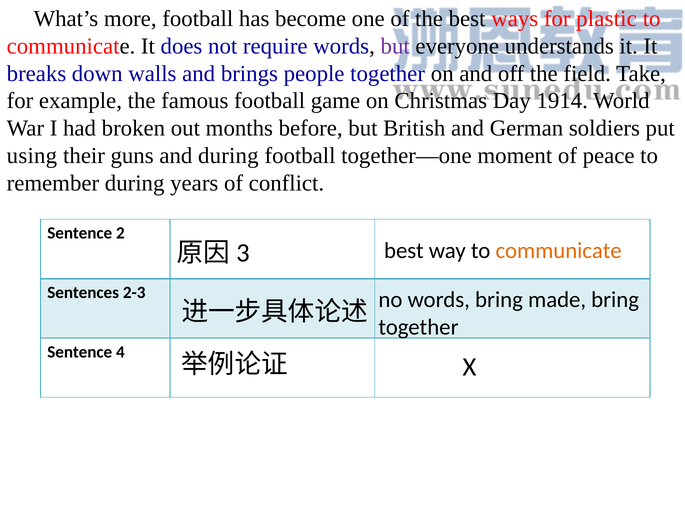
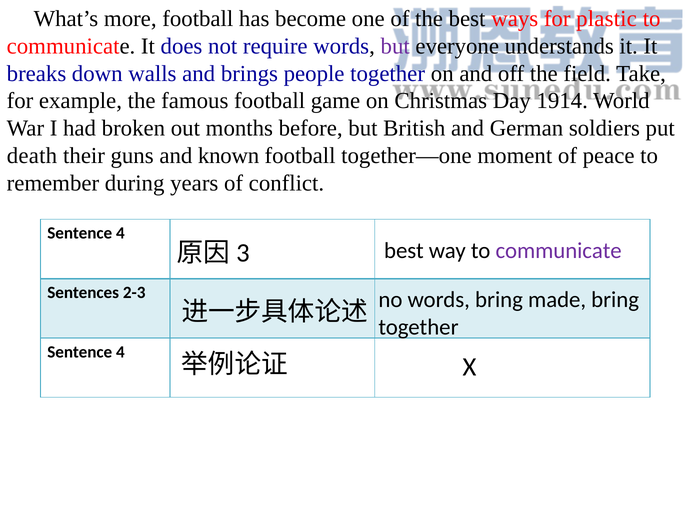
using: using -> death
and during: during -> known
2 at (120, 233): 2 -> 4
communicate at (559, 251) colour: orange -> purple
